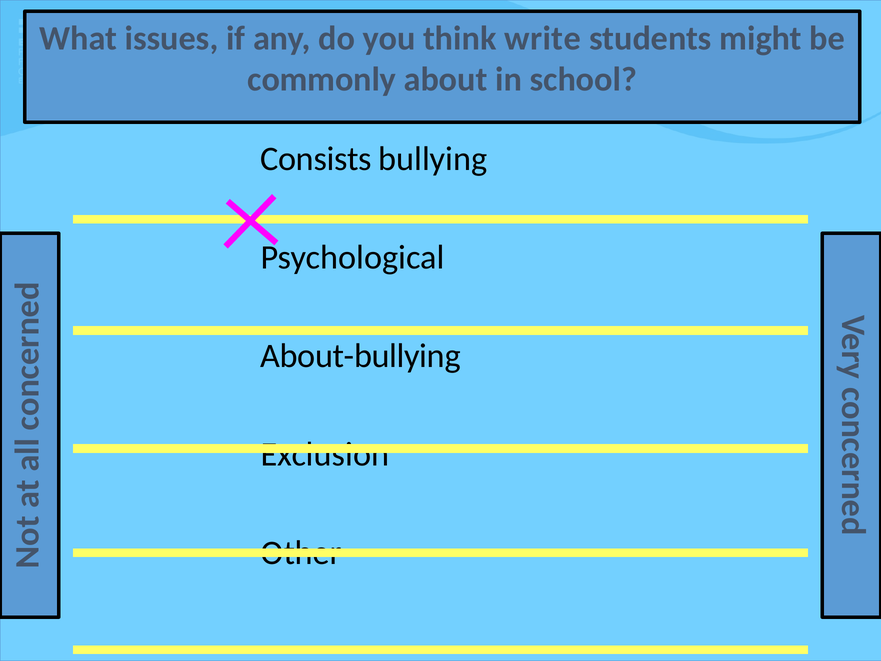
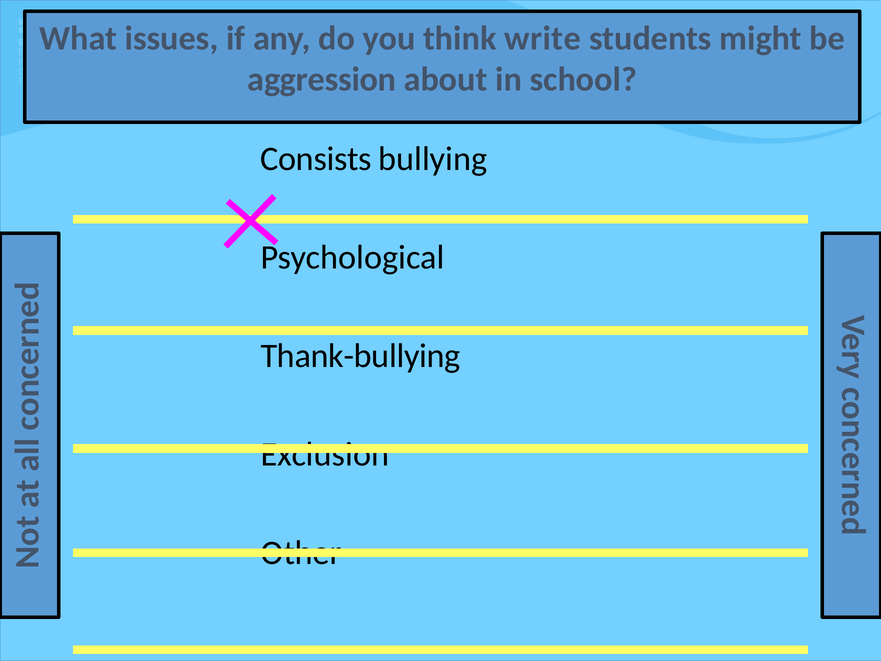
commonly: commonly -> aggression
About-bullying: About-bullying -> Thank-bullying
